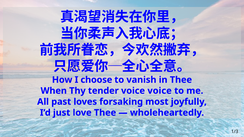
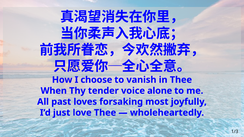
voice voice: voice -> alone
